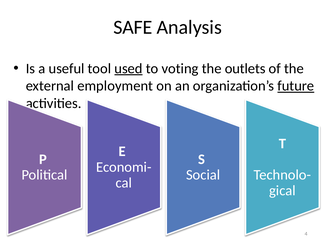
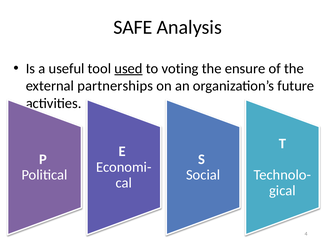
outlets: outlets -> ensure
employment: employment -> partnerships
future underline: present -> none
